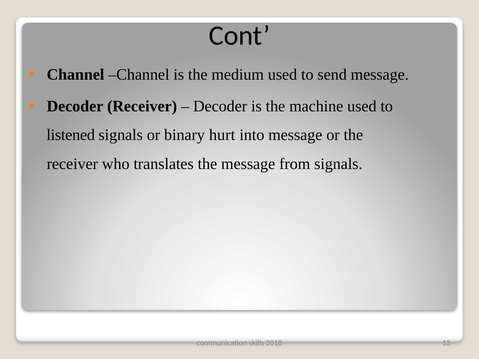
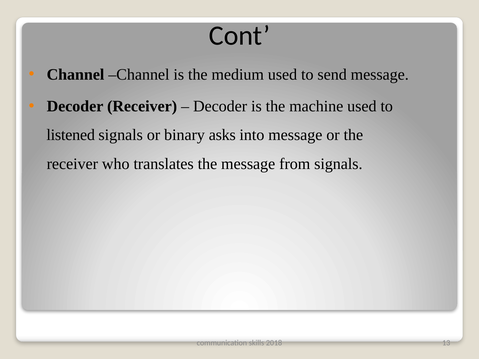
hurt: hurt -> asks
